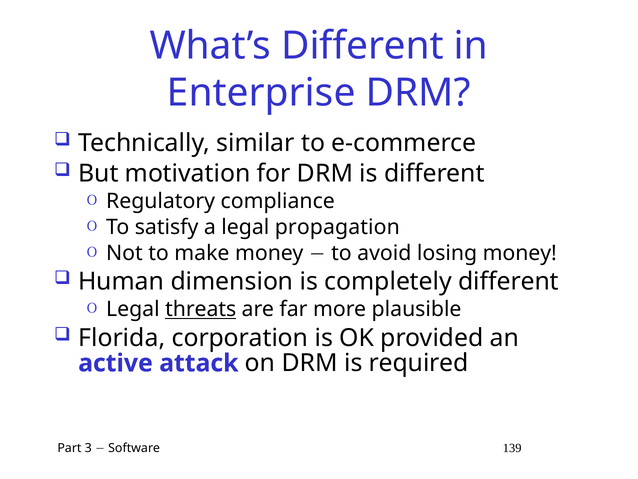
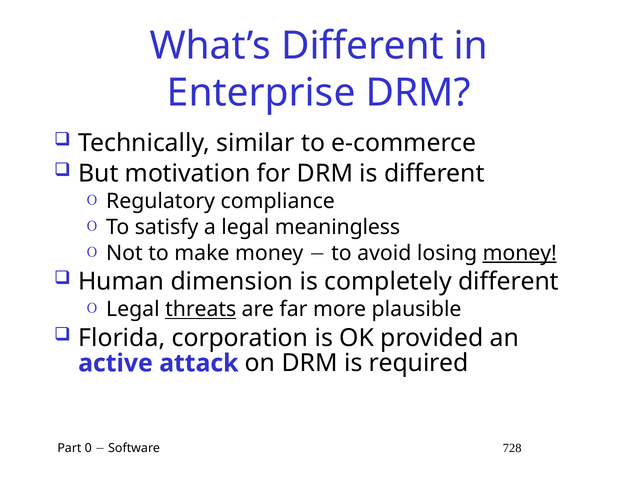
propagation: propagation -> meaningless
money at (520, 253) underline: none -> present
3: 3 -> 0
139: 139 -> 728
